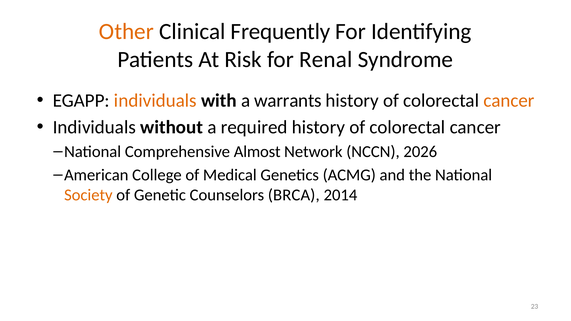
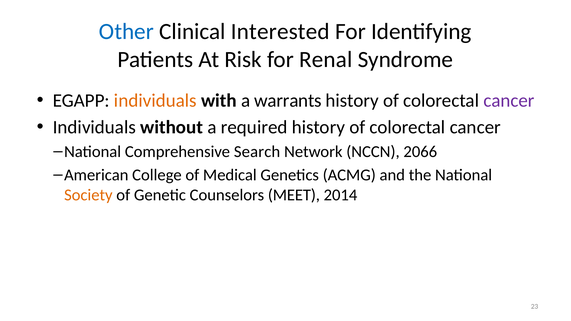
Other colour: orange -> blue
Frequently: Frequently -> Interested
cancer at (509, 100) colour: orange -> purple
Almost: Almost -> Search
2026: 2026 -> 2066
BRCA: BRCA -> MEET
